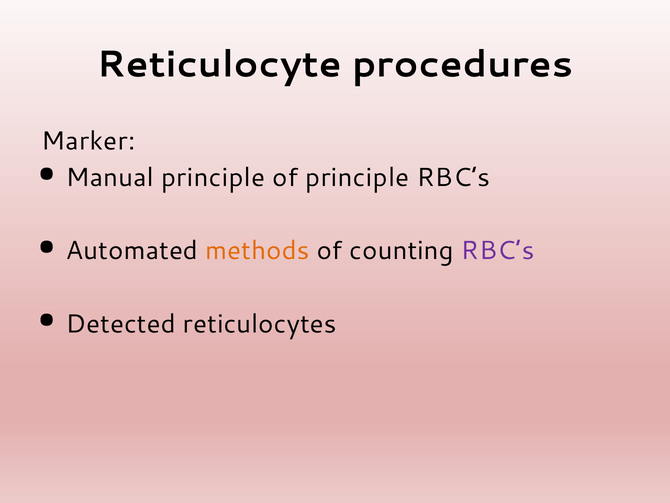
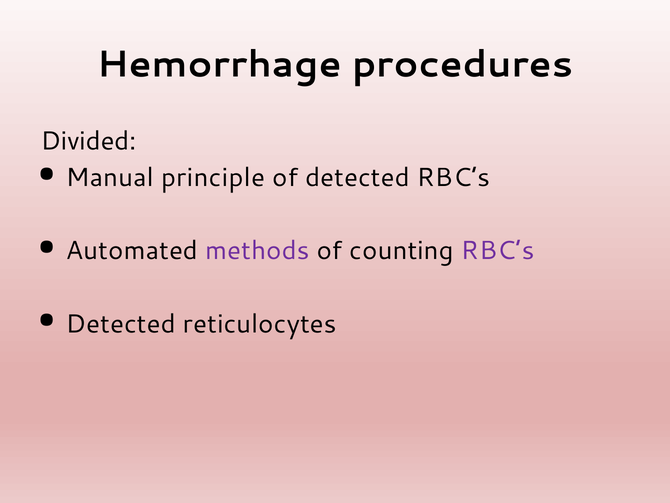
Reticulocyte: Reticulocyte -> Hemorrhage
Marker: Marker -> Divided
of principle: principle -> detected
methods colour: orange -> purple
